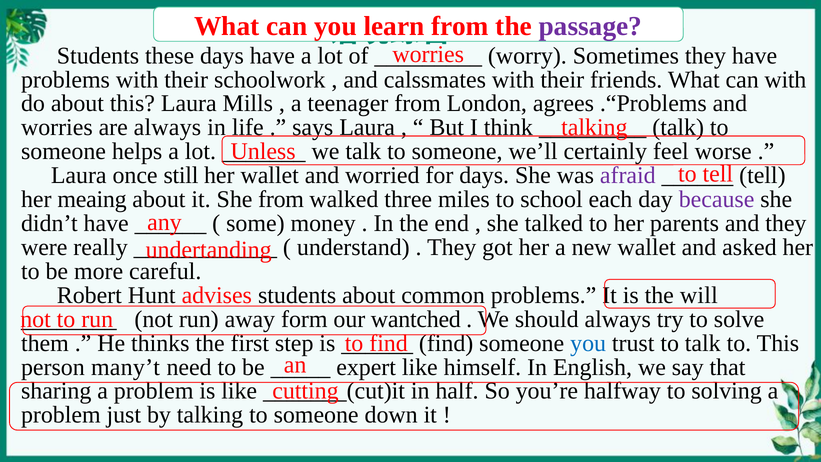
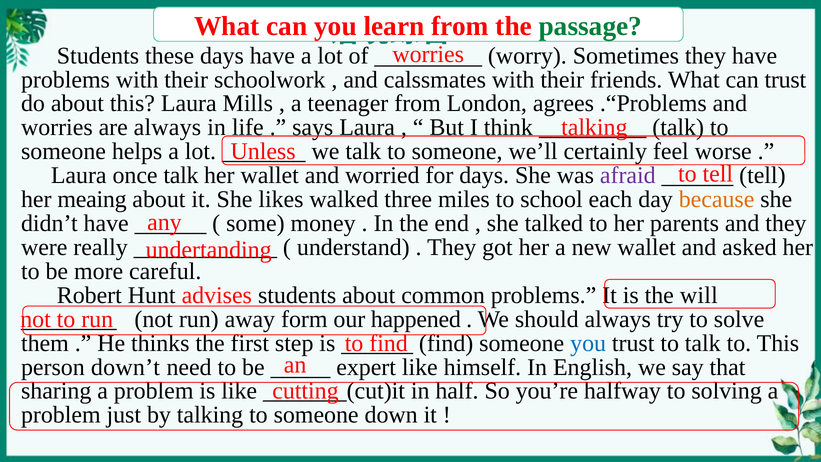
passage colour: purple -> green
can with: with -> trust
once still: still -> talk
She from: from -> likes
because colour: purple -> orange
wantched: wantched -> happened
many’t: many’t -> down’t
